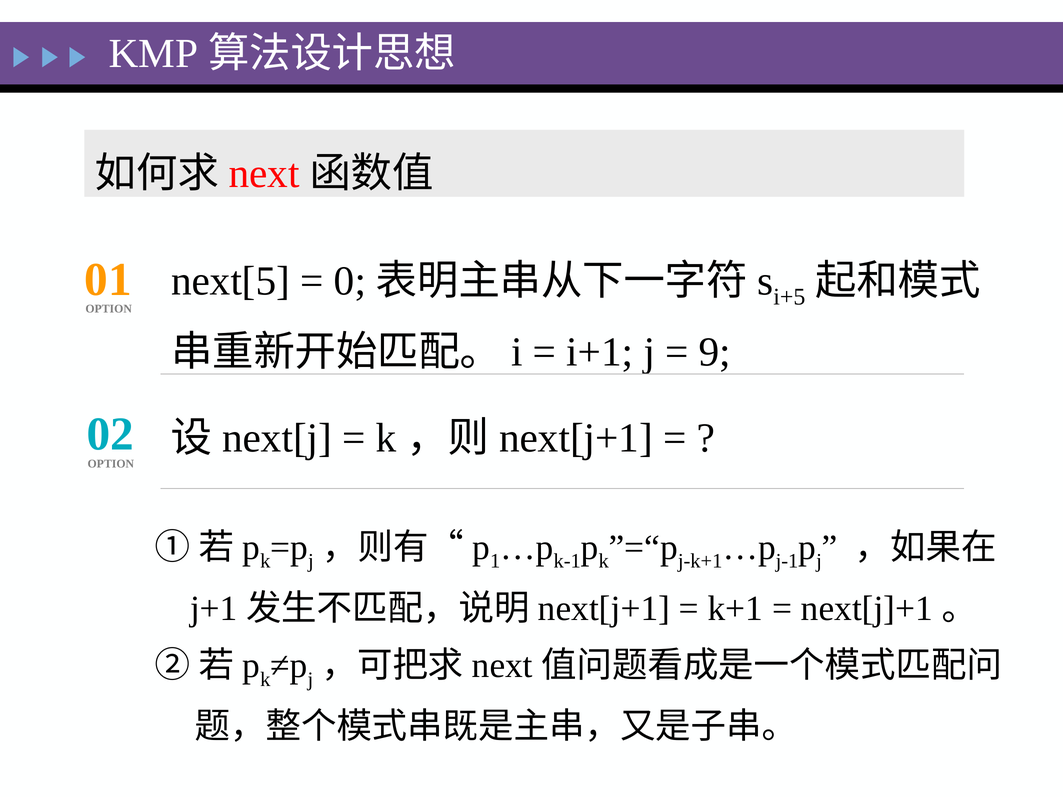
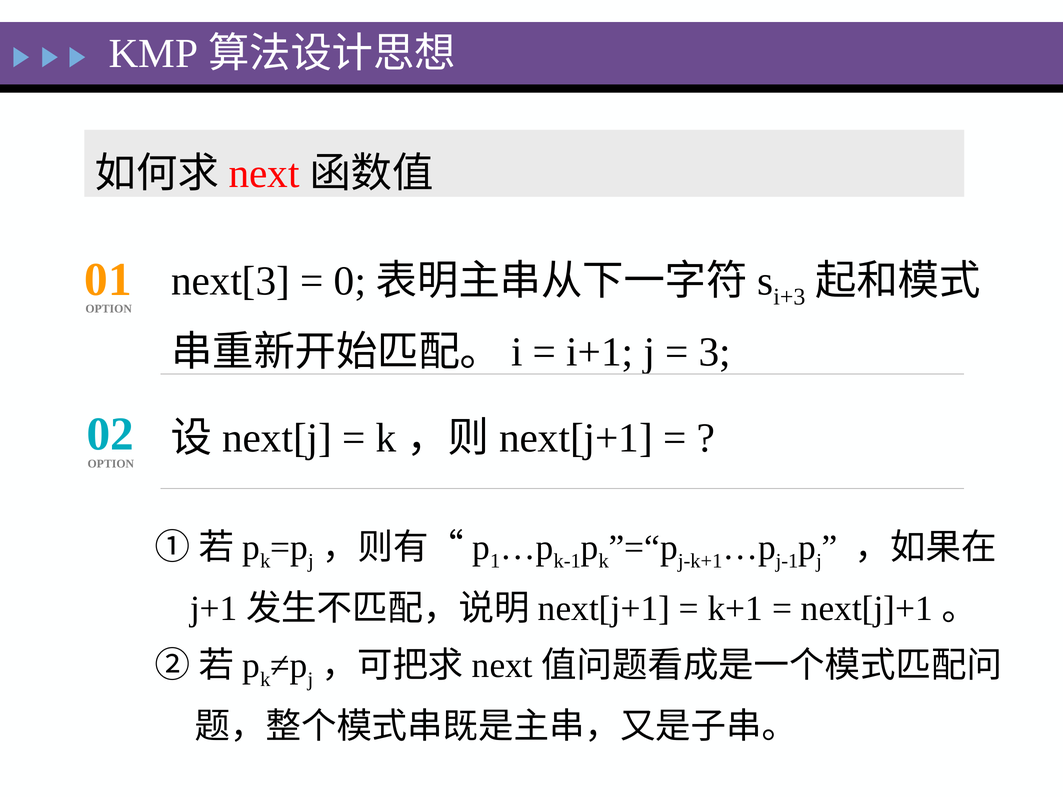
next[5: next[5 -> next[3
i+5: i+5 -> i+3
9: 9 -> 3
